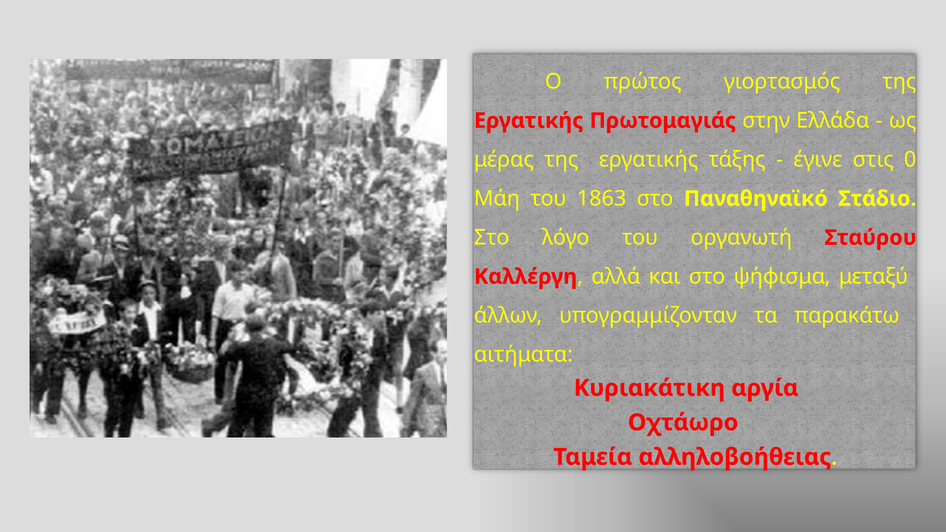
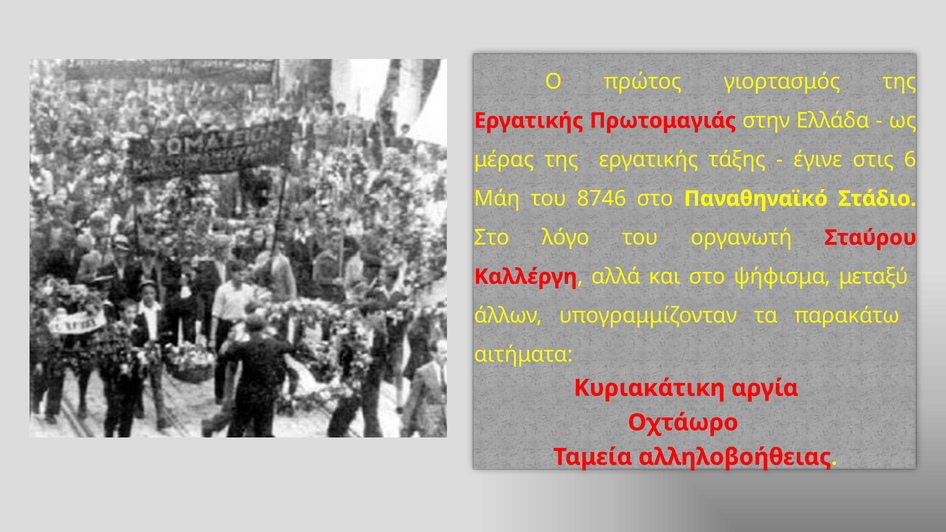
0: 0 -> 6
1863: 1863 -> 8746
